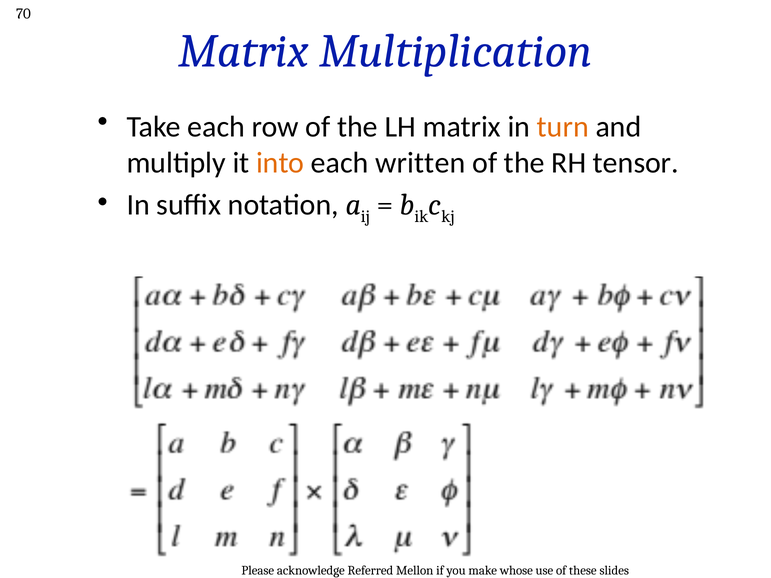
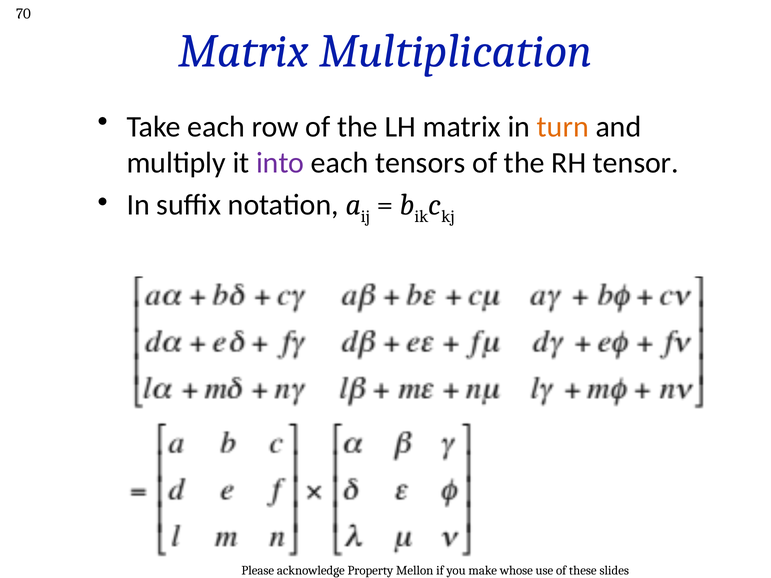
into colour: orange -> purple
written: written -> tensors
Referred: Referred -> Property
